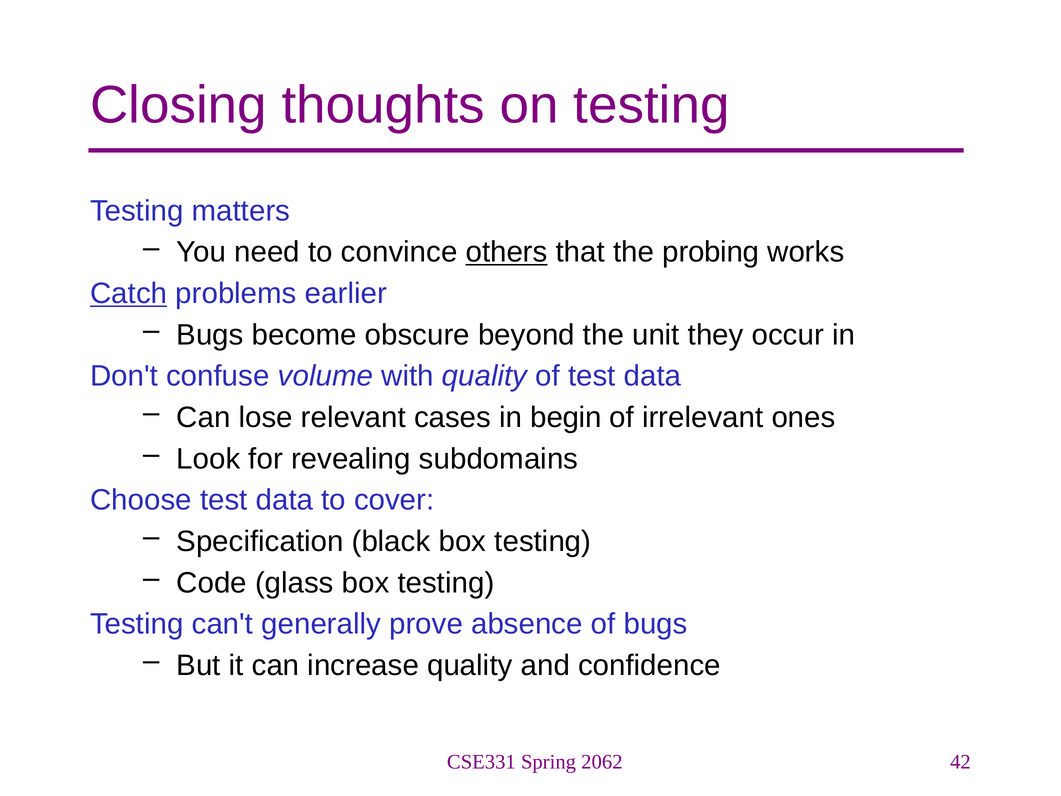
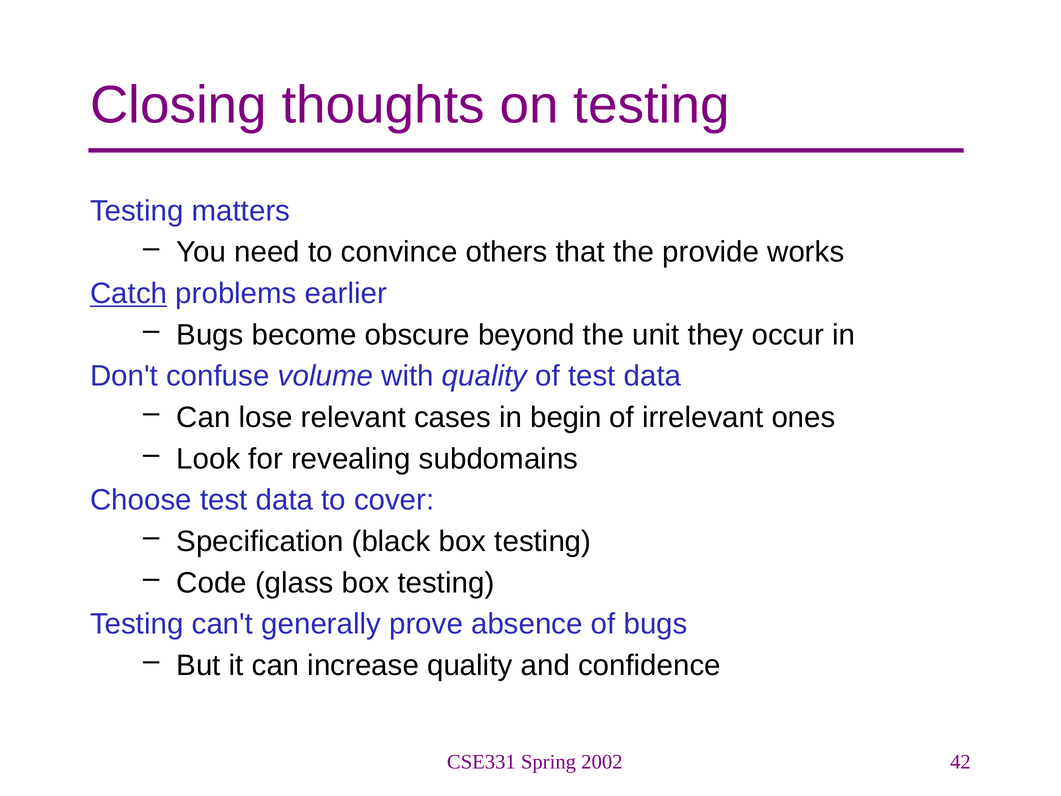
others underline: present -> none
probing: probing -> provide
2062: 2062 -> 2002
